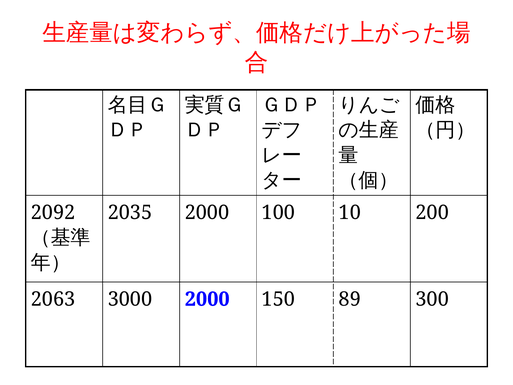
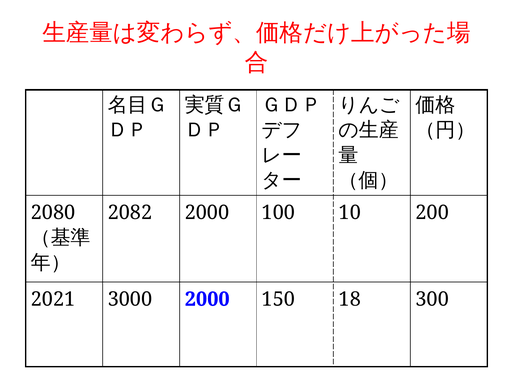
2092: 2092 -> 2080
2035: 2035 -> 2082
2063: 2063 -> 2021
89: 89 -> 18
